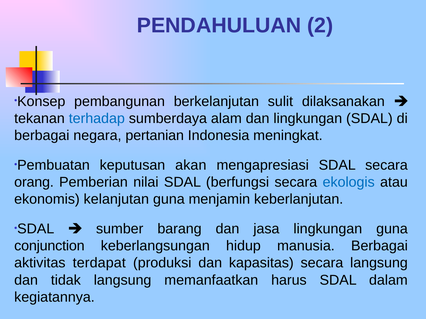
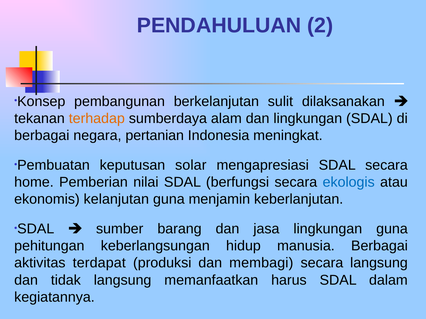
terhadap colour: blue -> orange
akan: akan -> solar
orang: orang -> home
conjunction: conjunction -> pehitungan
kapasitas: kapasitas -> membagi
